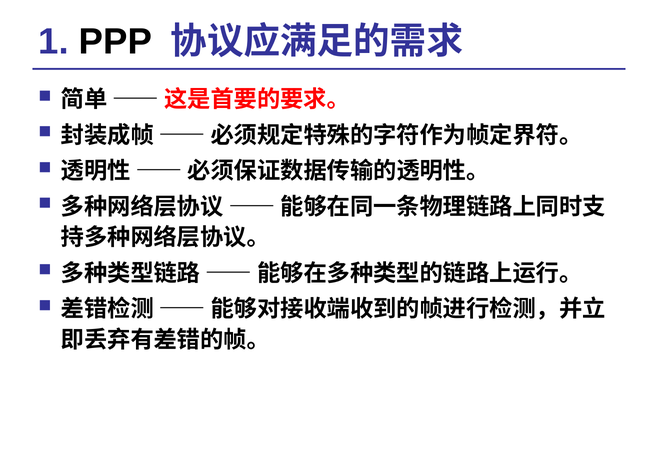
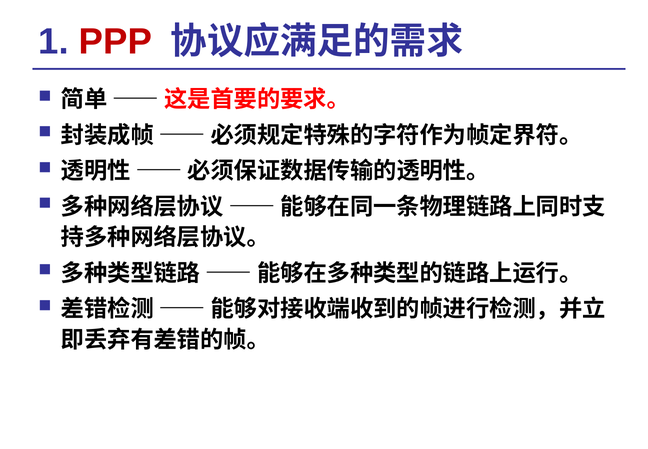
PPP colour: black -> red
